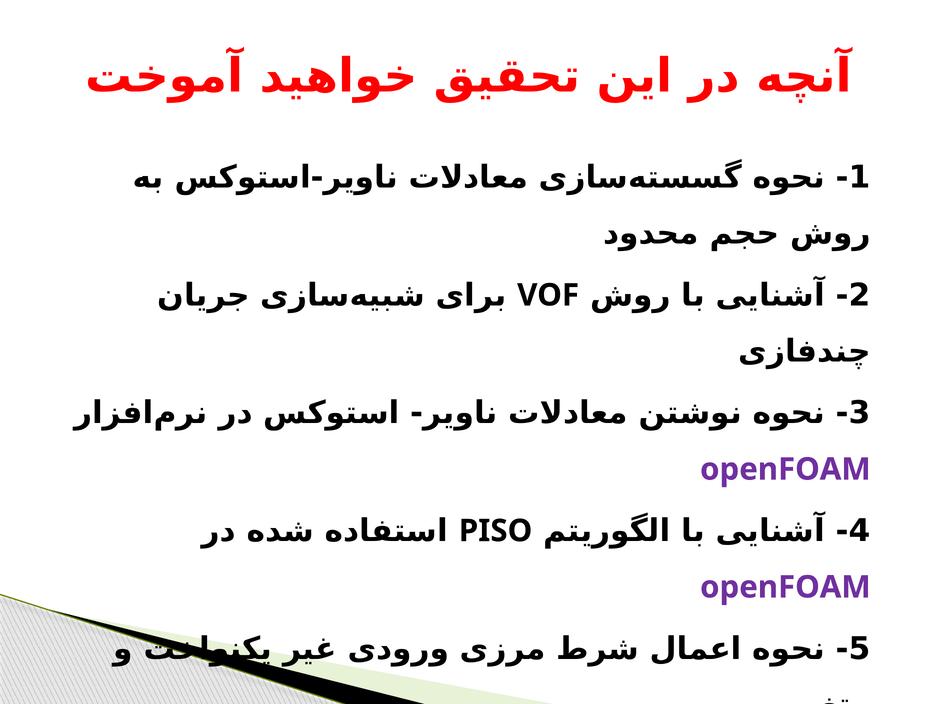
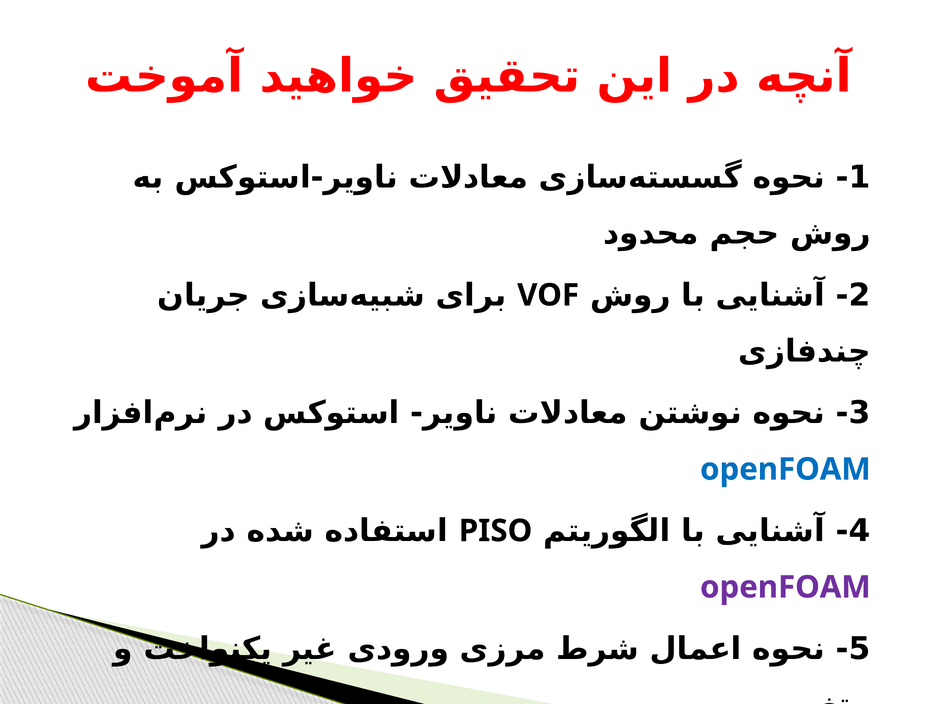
openFOAM at (785, 469) colour: purple -> blue
